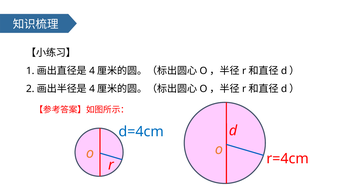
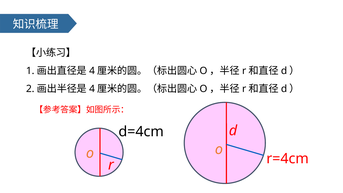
d=4cm colour: blue -> black
